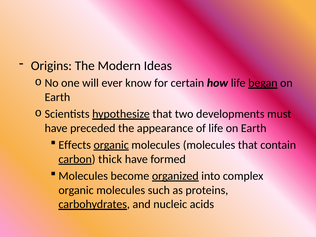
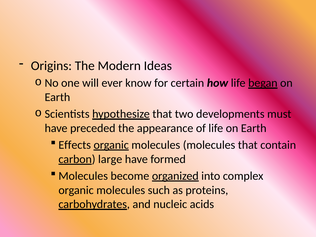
thick: thick -> large
